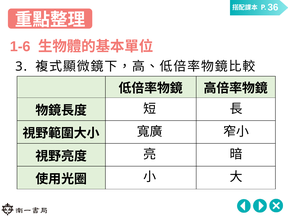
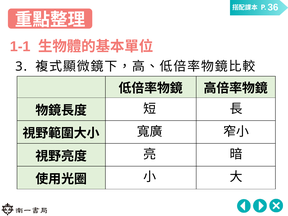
1-6: 1-6 -> 1-1
